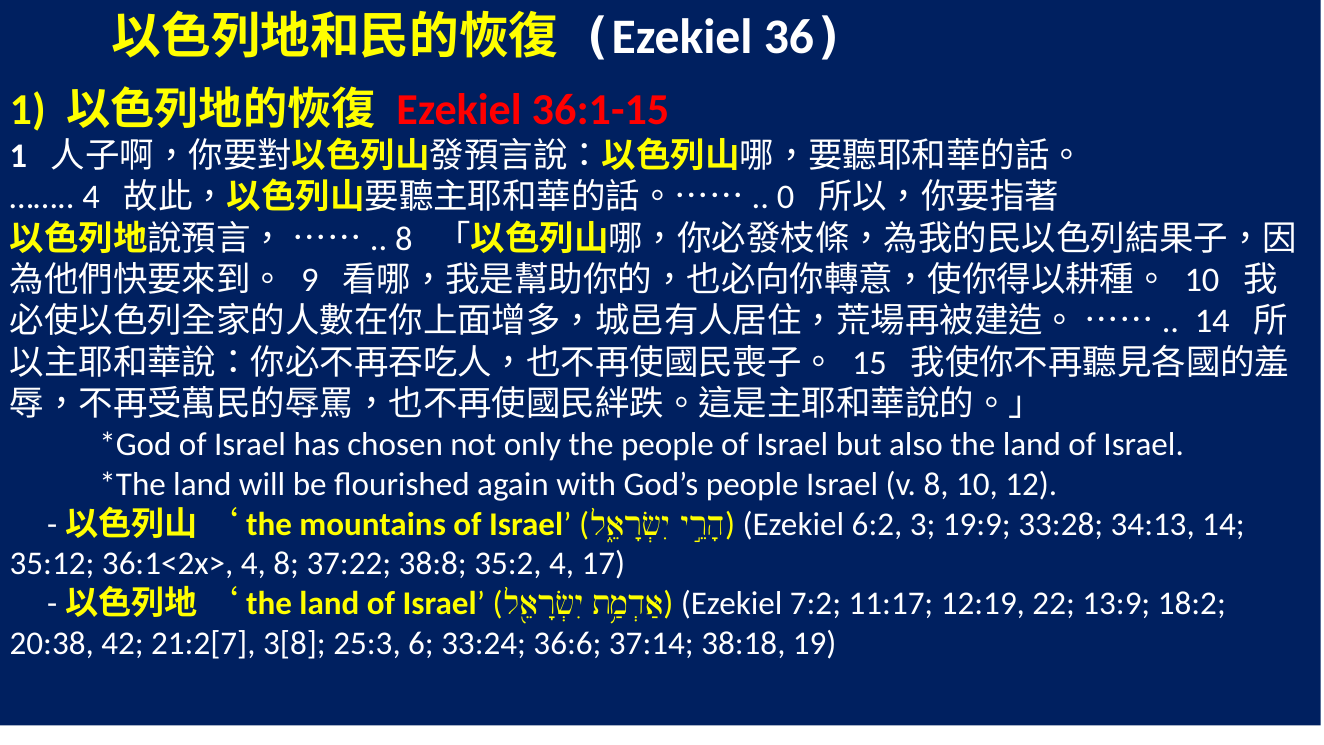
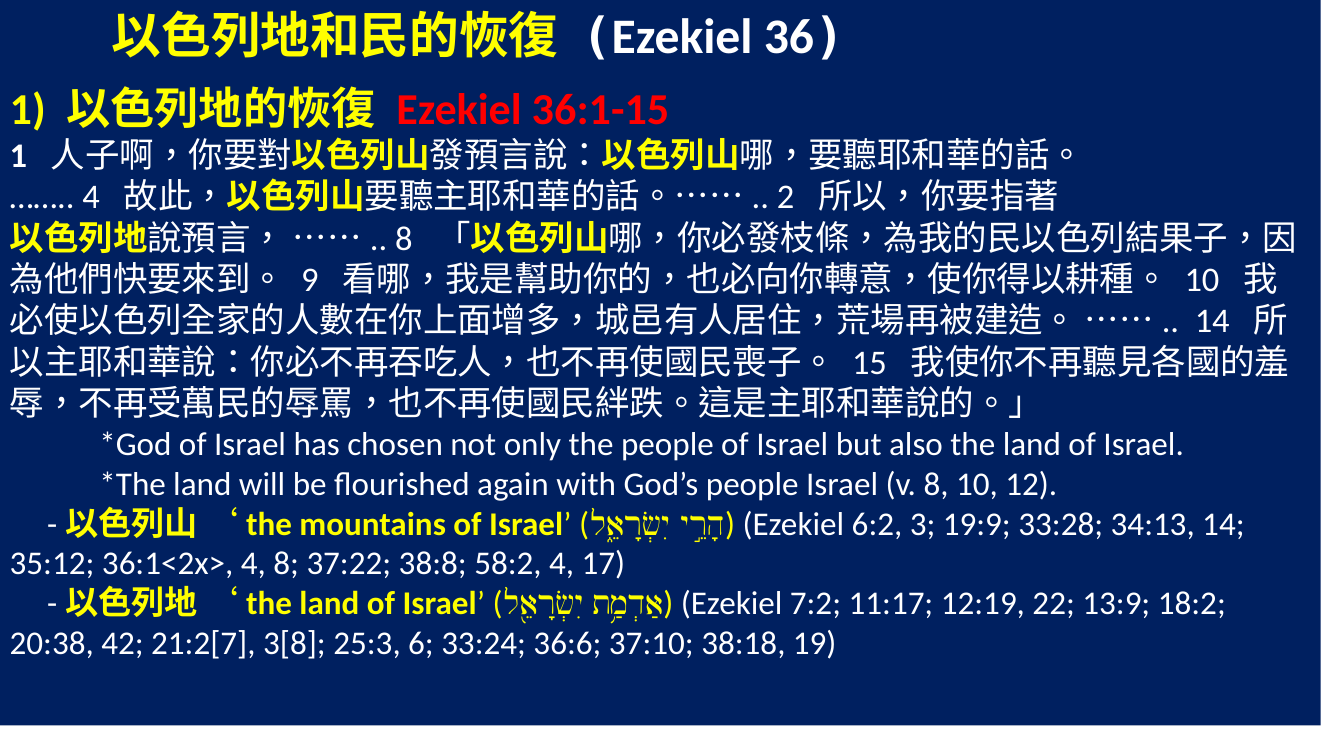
0: 0 -> 2
35:2: 35:2 -> 58:2
37:14: 37:14 -> 37:10
